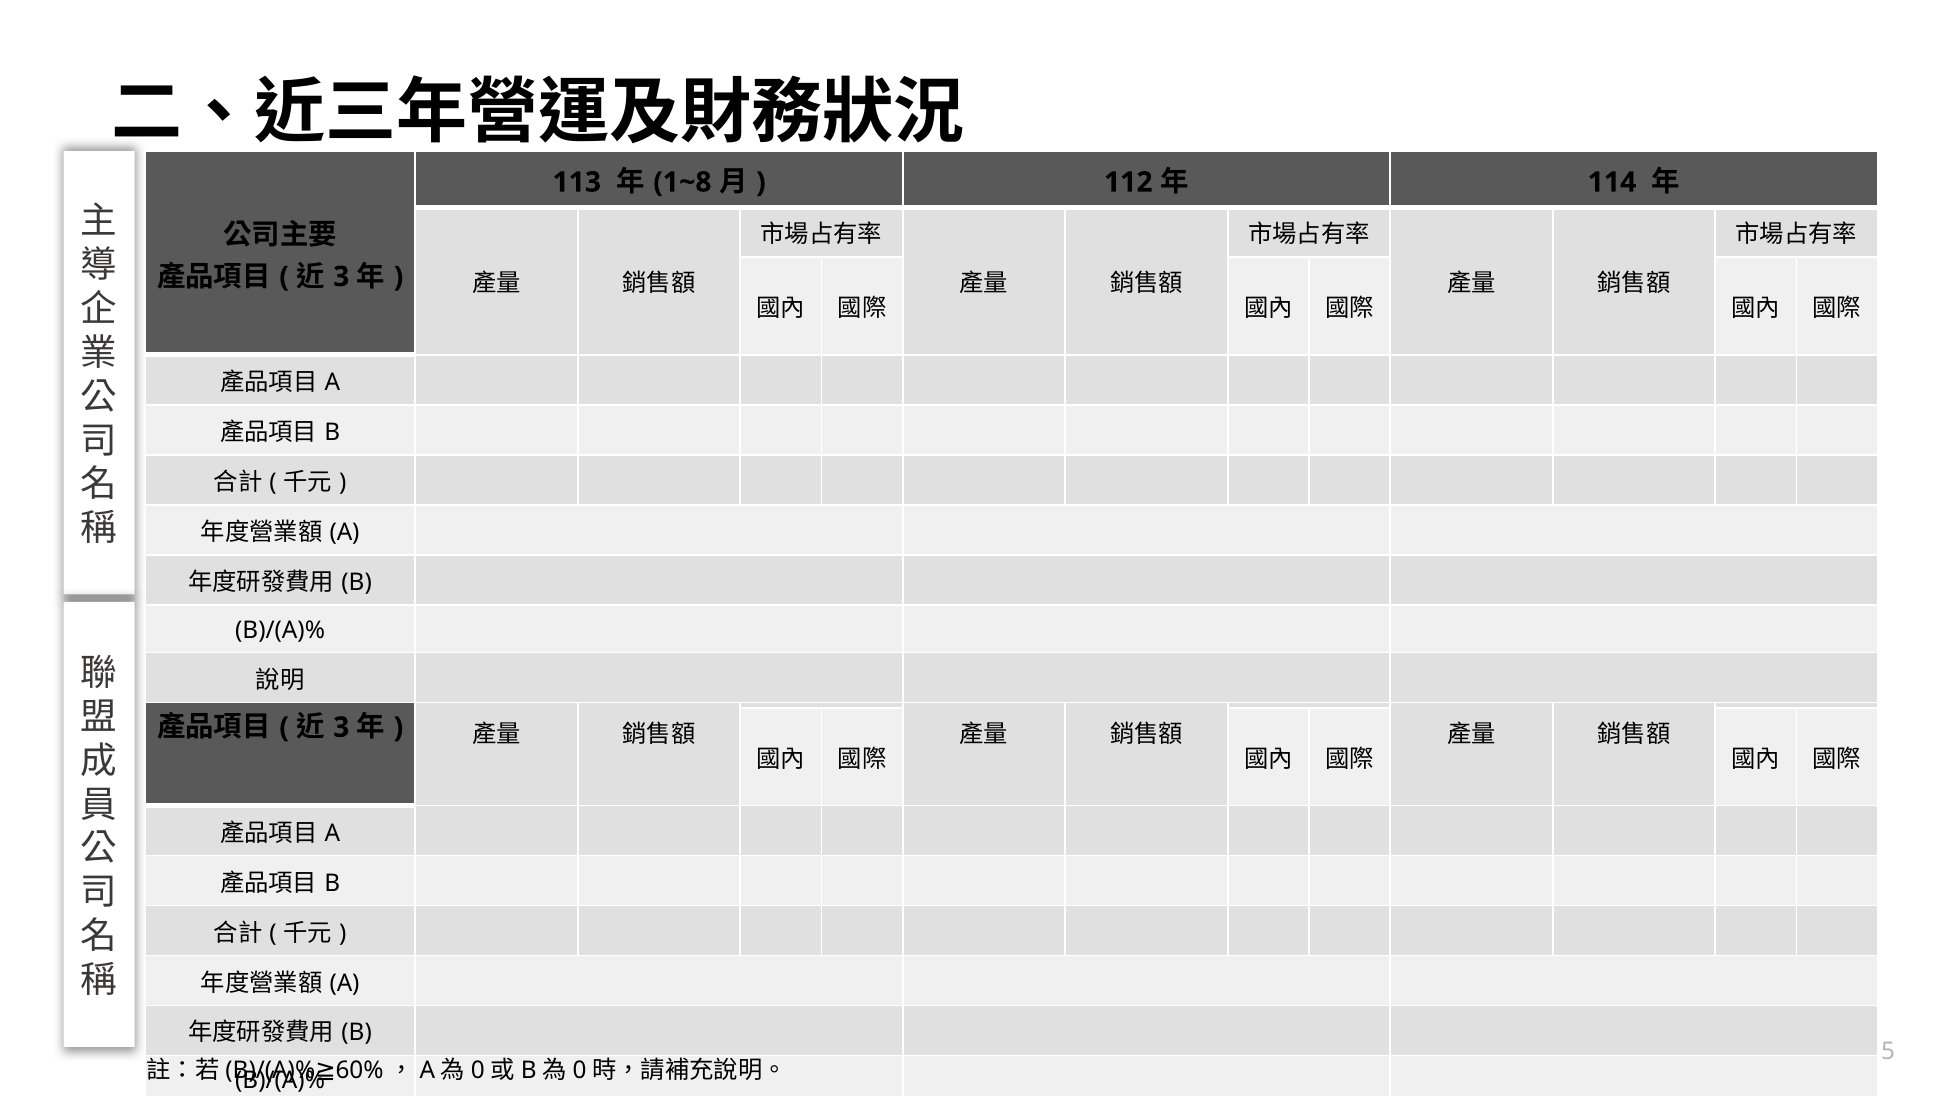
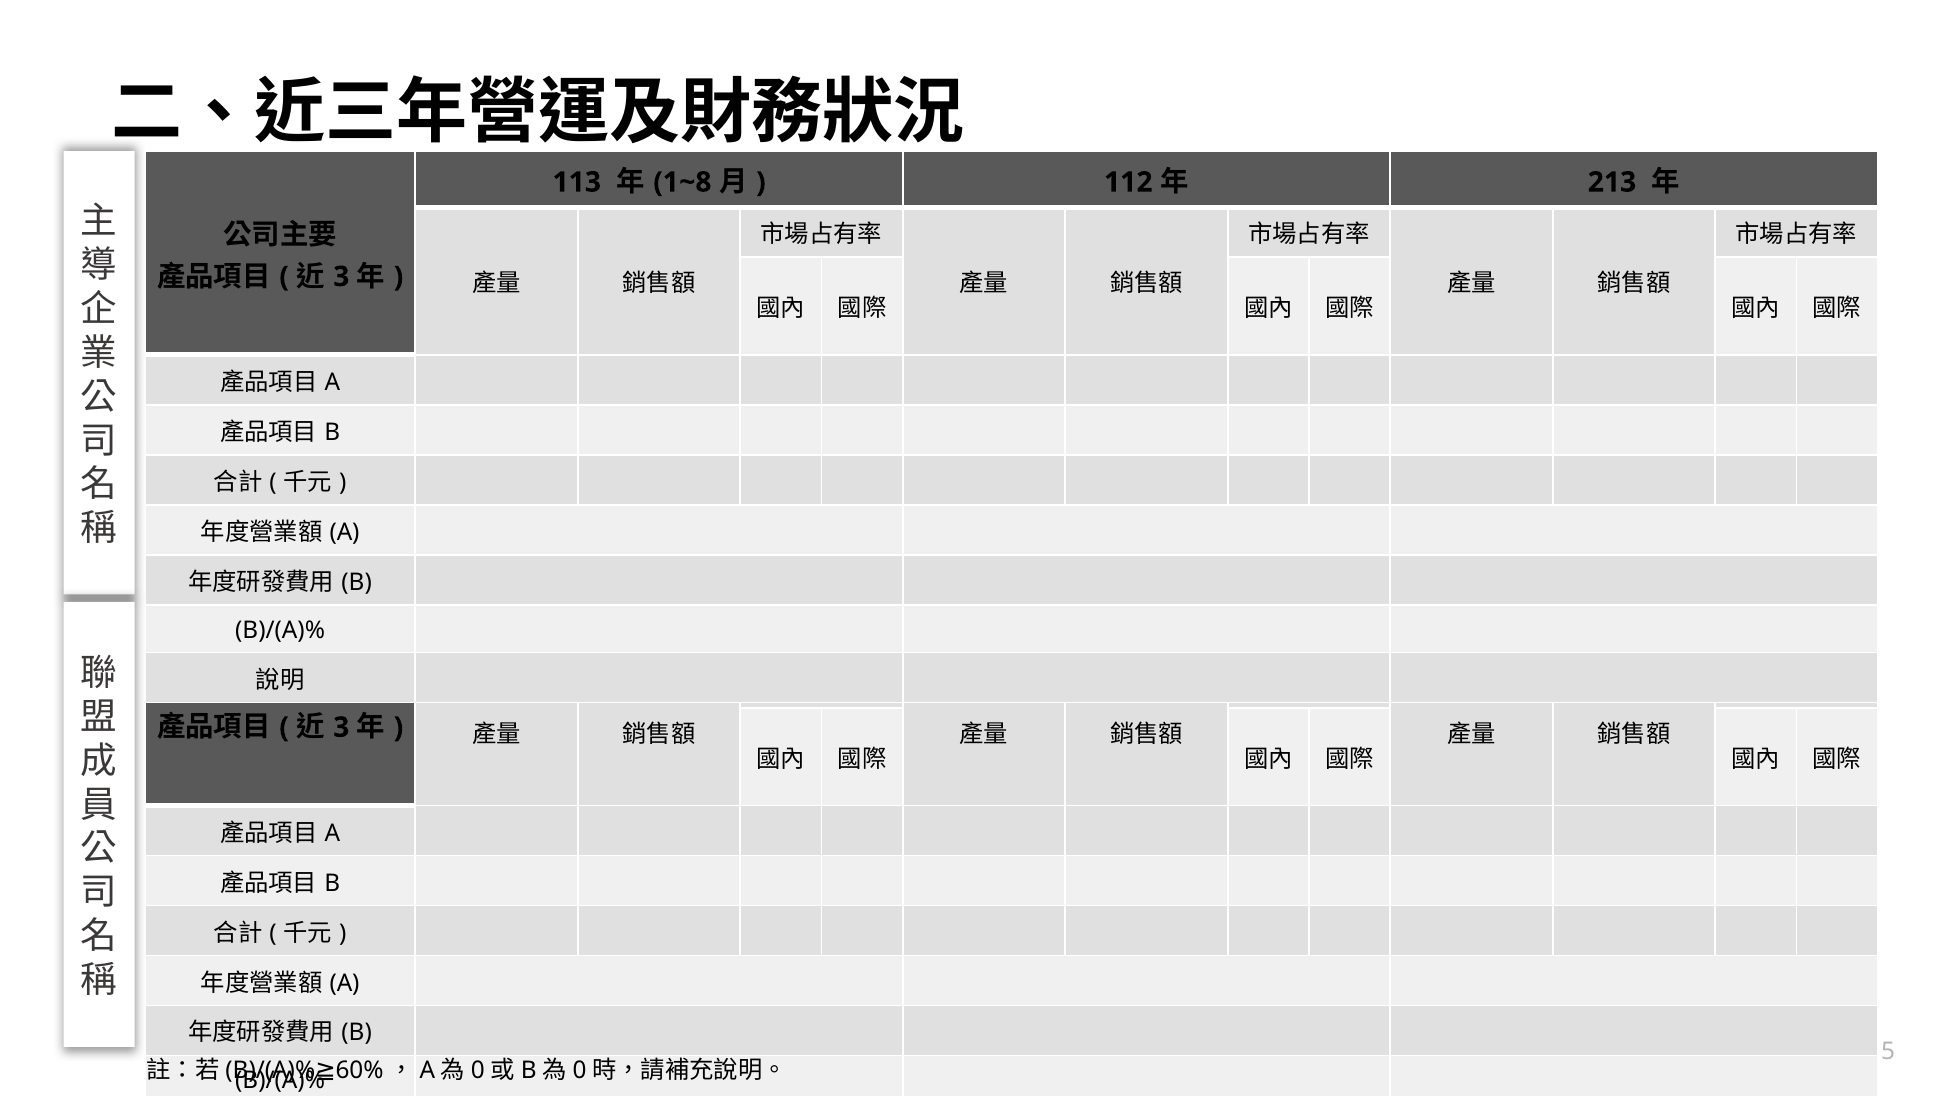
114: 114 -> 213
